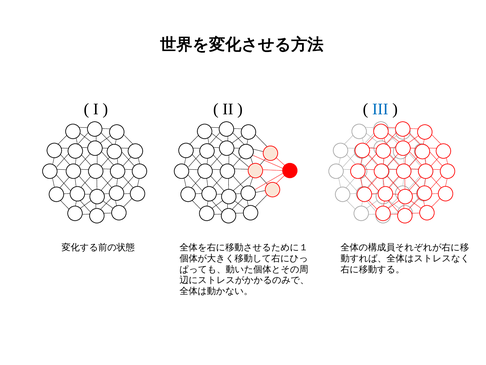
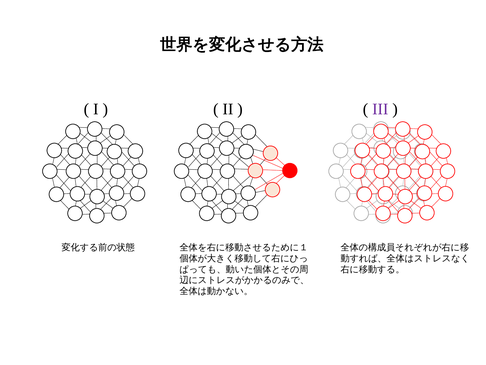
III colour: blue -> purple
